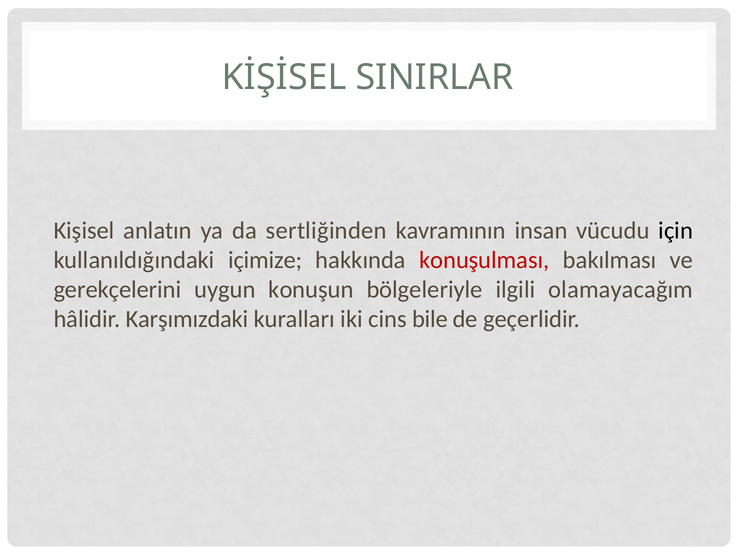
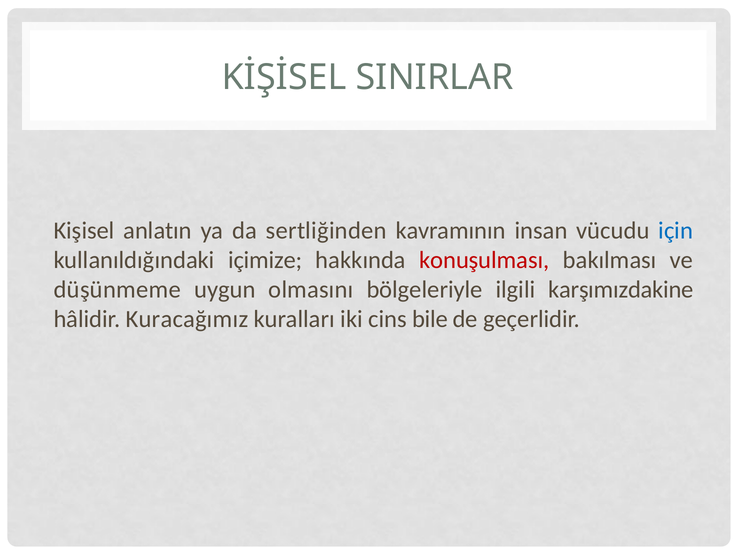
için colour: black -> blue
gerekçelerini: gerekçelerini -> düşünmeme
konuşun: konuşun -> olmasını
olamayacağım: olamayacağım -> karşımızdakine
Karşımızdaki: Karşımızdaki -> Kuracağımız
